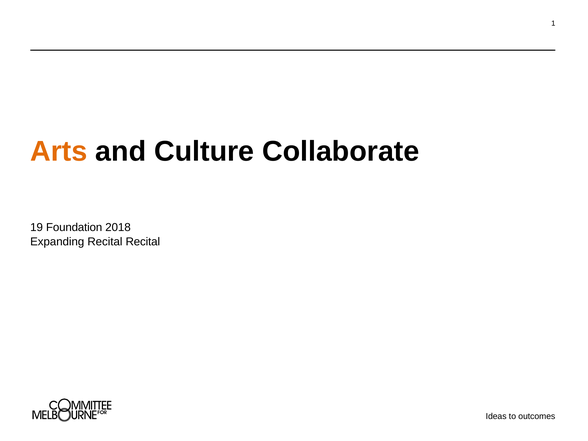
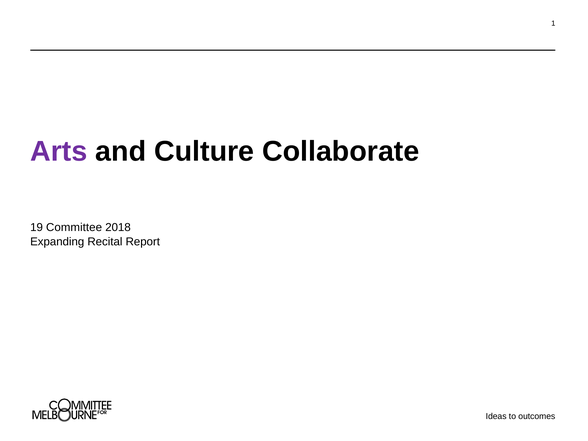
Arts colour: orange -> purple
Foundation: Foundation -> Committee
Recital Recital: Recital -> Report
